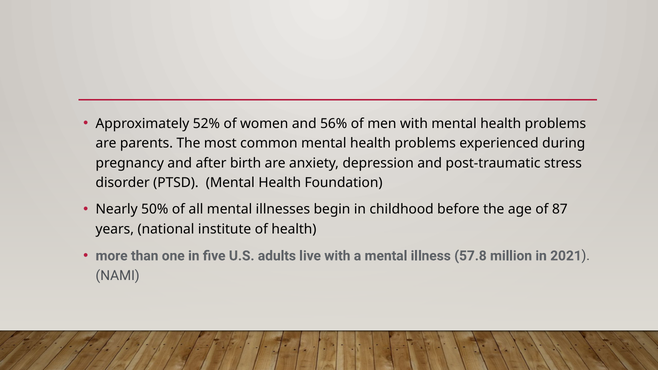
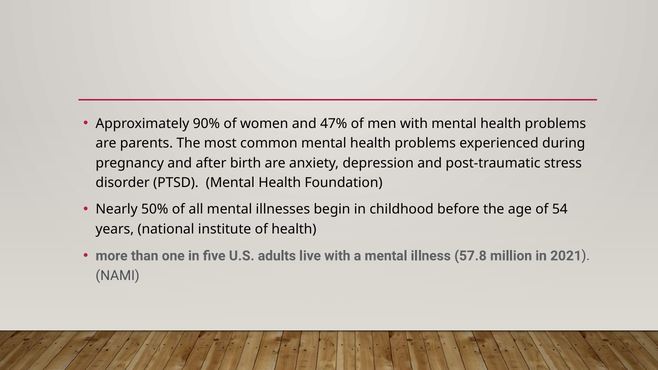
52%: 52% -> 90%
56%: 56% -> 47%
87: 87 -> 54
